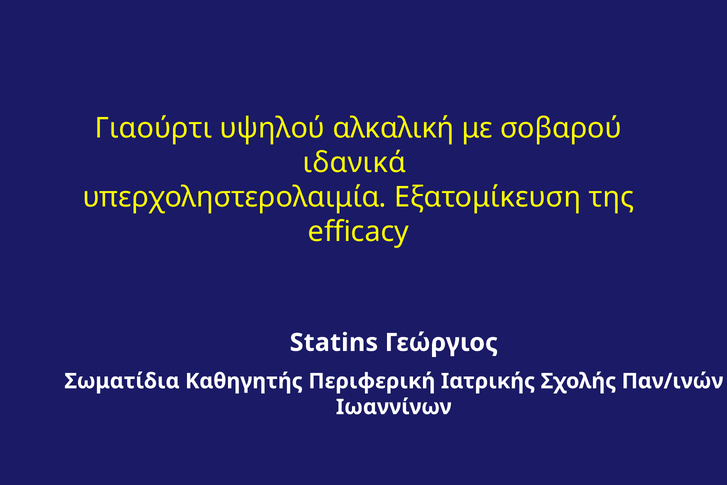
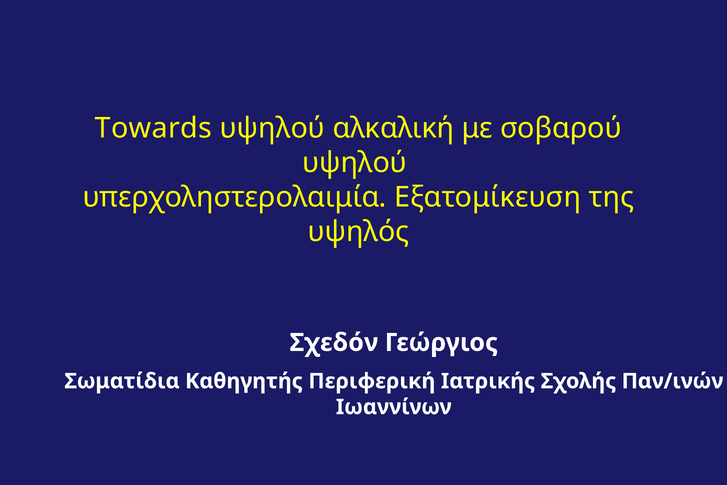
Γιαούρτι: Γιαούρτι -> Towards
ιδανικά at (354, 163): ιδανικά -> υψηλού
efficacy: efficacy -> υψηλός
Statins: Statins -> Σχεδόν
